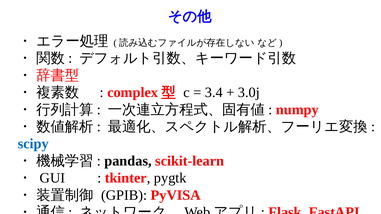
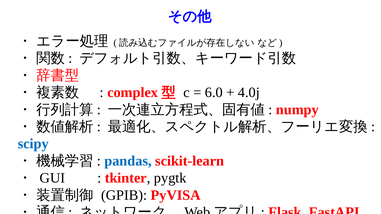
3.4: 3.4 -> 6.0
3.0j: 3.0j -> 4.0j
pandas colour: black -> blue
